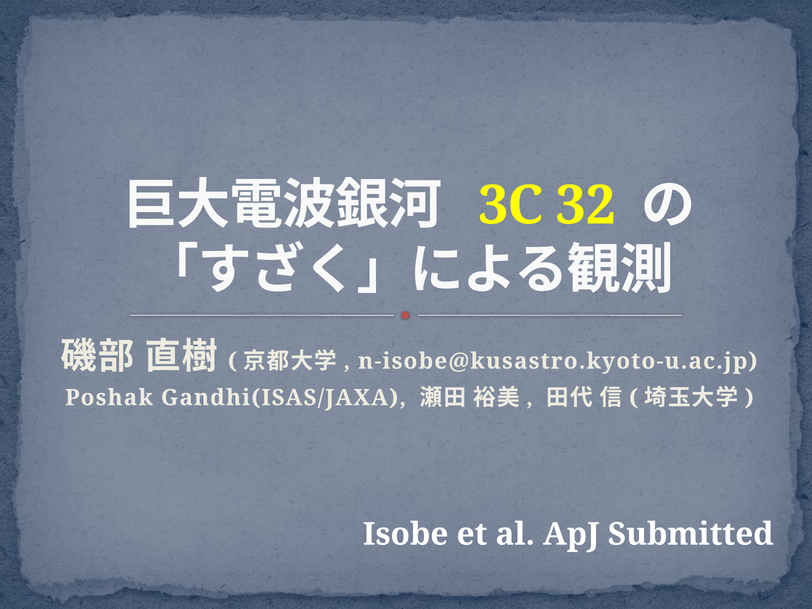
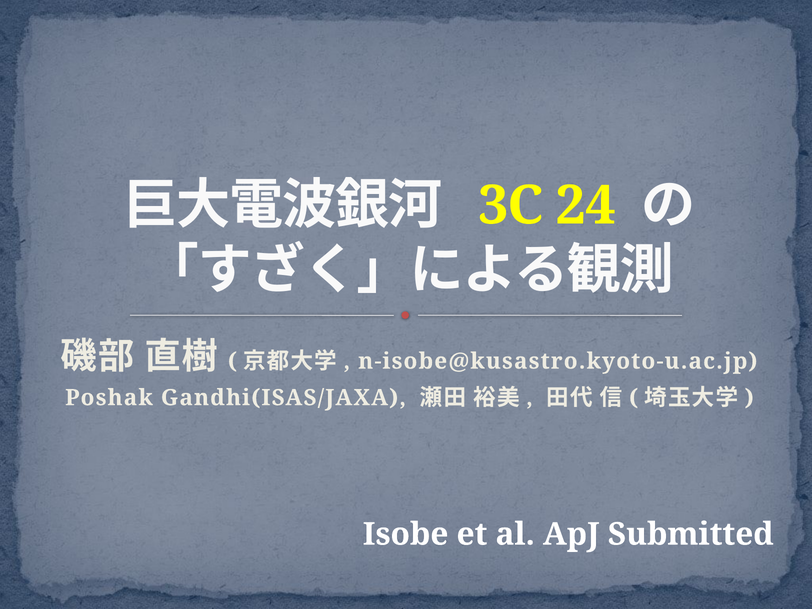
32: 32 -> 24
